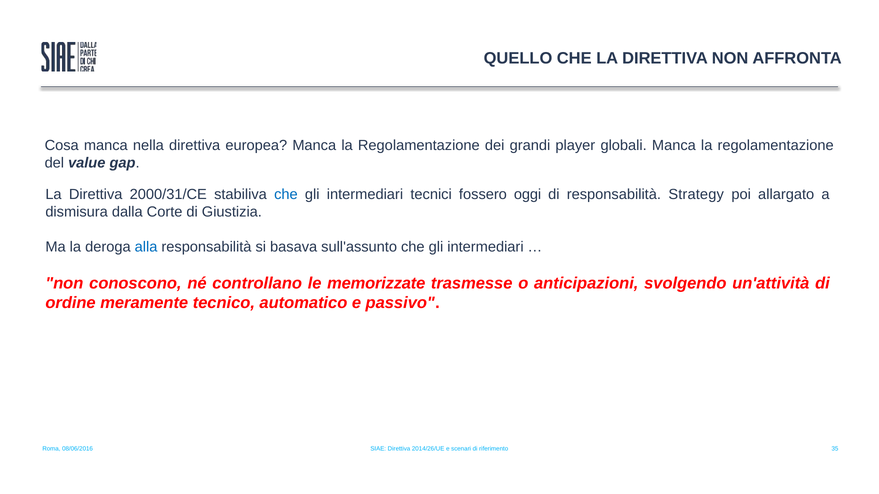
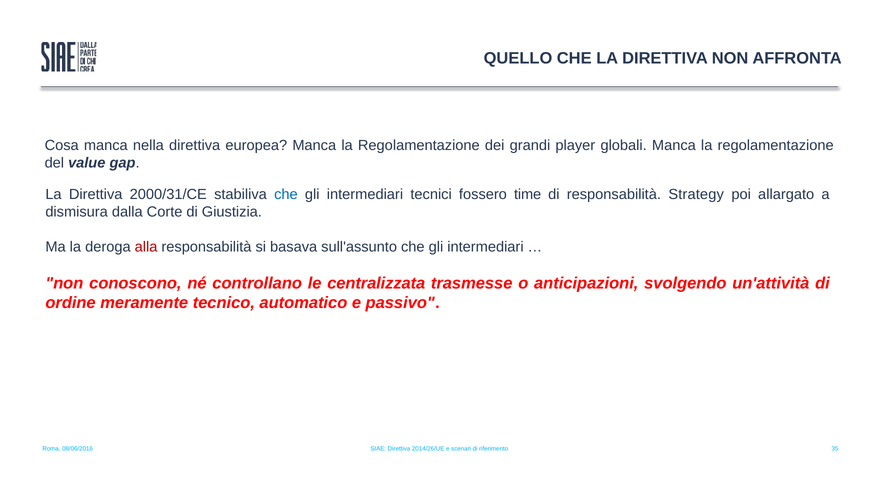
oggi: oggi -> time
alla colour: blue -> red
memorizzate: memorizzate -> centralizzata
